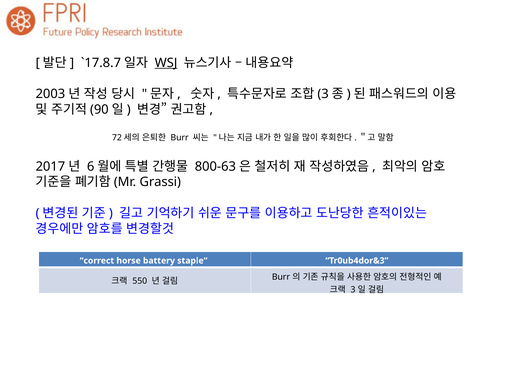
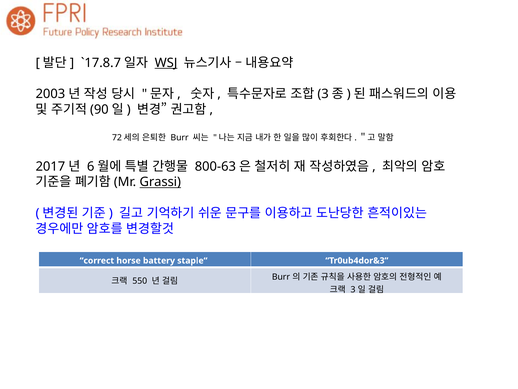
Grassi underline: none -> present
